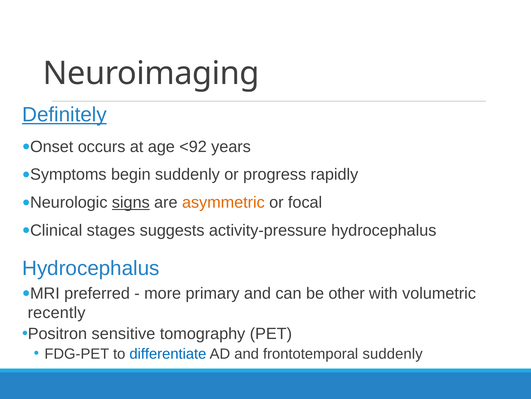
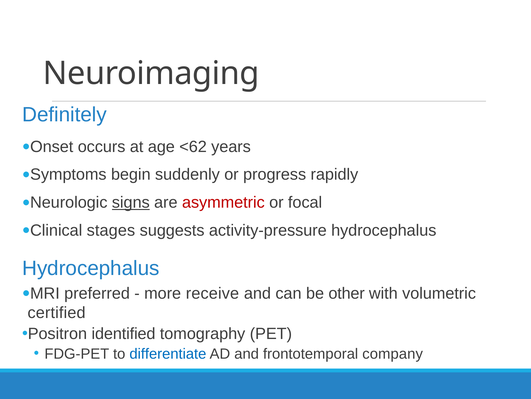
Definitely underline: present -> none
<92: <92 -> <62
asymmetric colour: orange -> red
primary: primary -> receive
recently: recently -> certified
sensitive: sensitive -> identified
frontotemporal suddenly: suddenly -> company
